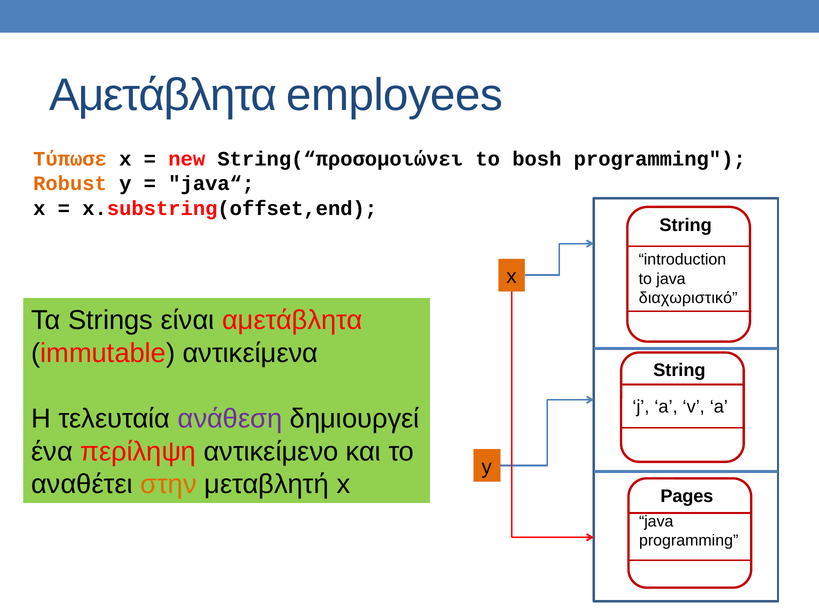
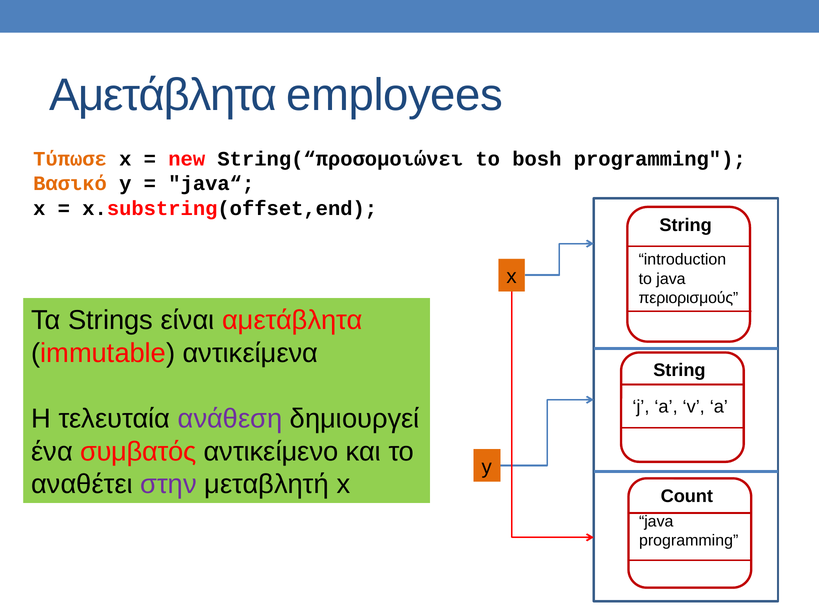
Robust: Robust -> Βασικό
διαχωριστικό: διαχωριστικό -> περιορισμούς
περίληψη: περίληψη -> συμβατός
στην colour: orange -> purple
Pages: Pages -> Count
